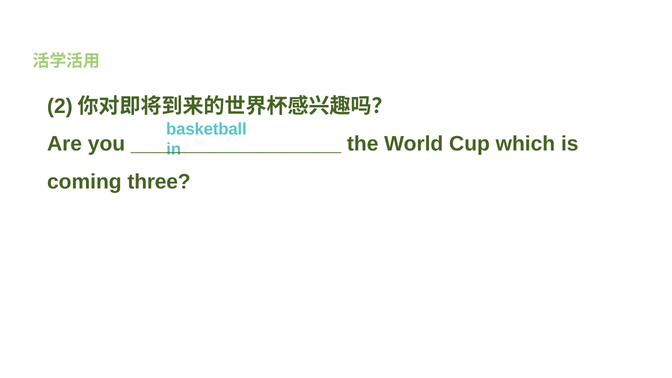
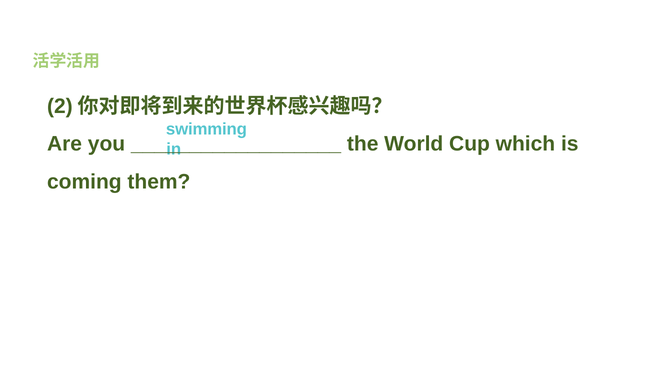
basketball: basketball -> swimming
three: three -> them
